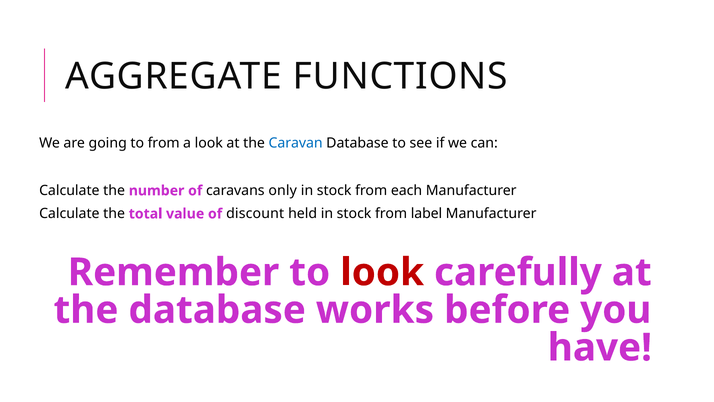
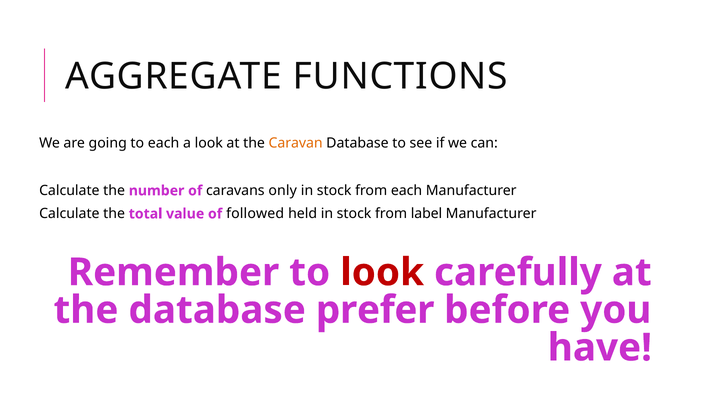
to from: from -> each
Caravan colour: blue -> orange
discount: discount -> followed
works: works -> prefer
